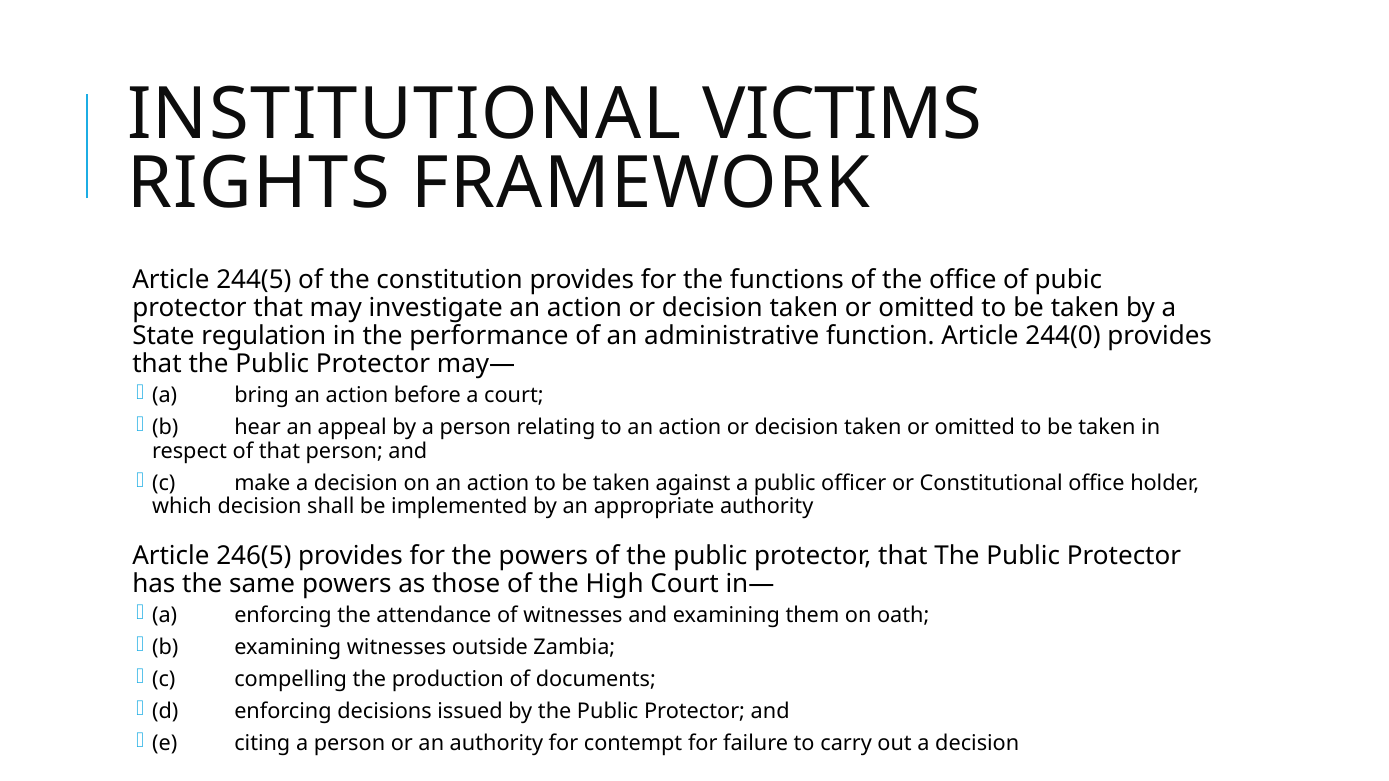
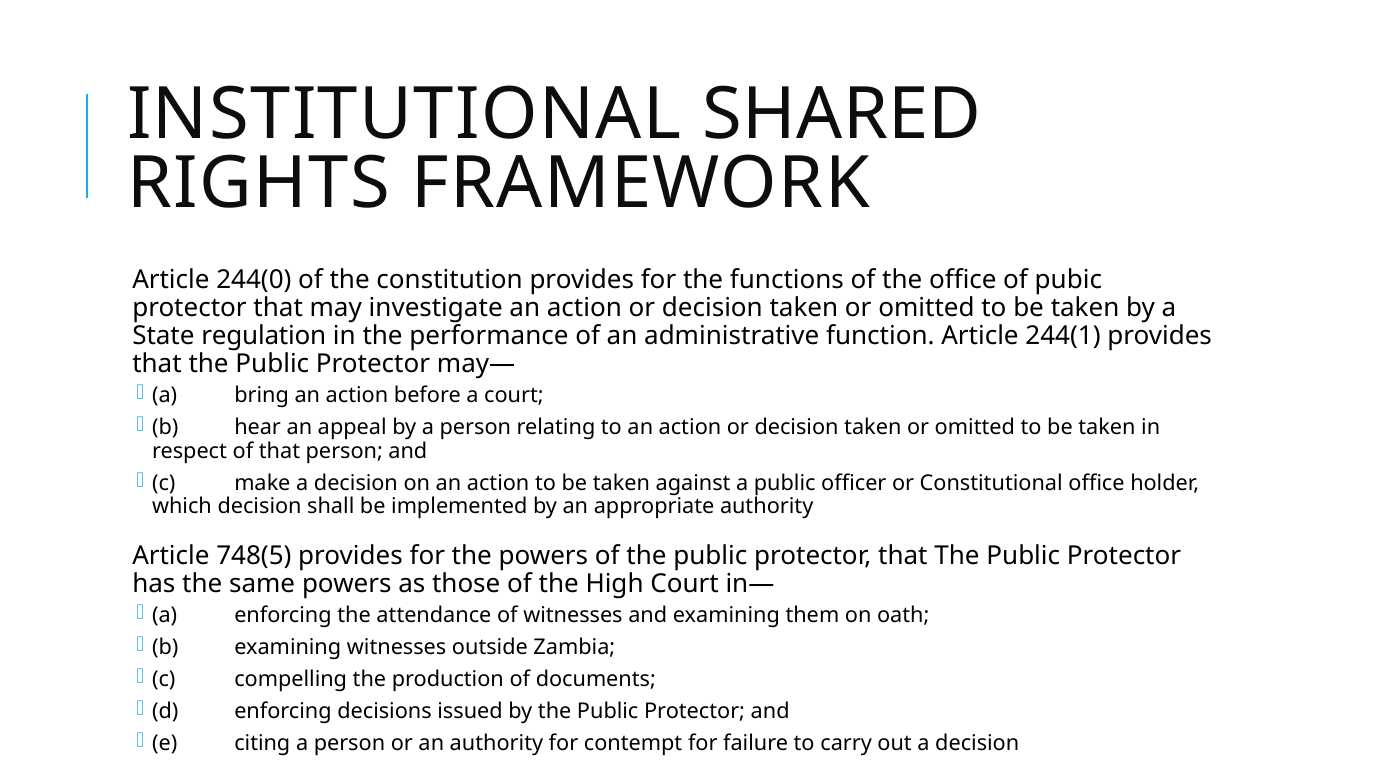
VICTIMS: VICTIMS -> SHARED
244(5: 244(5 -> 244(0
244(0: 244(0 -> 244(1
246(5: 246(5 -> 748(5
